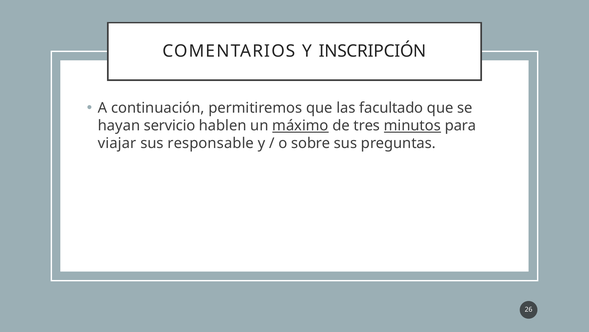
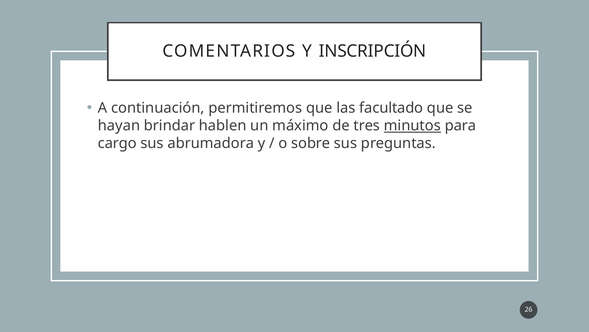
servicio: servicio -> brindar
máximo underline: present -> none
viajar: viajar -> cargo
responsable: responsable -> abrumadora
